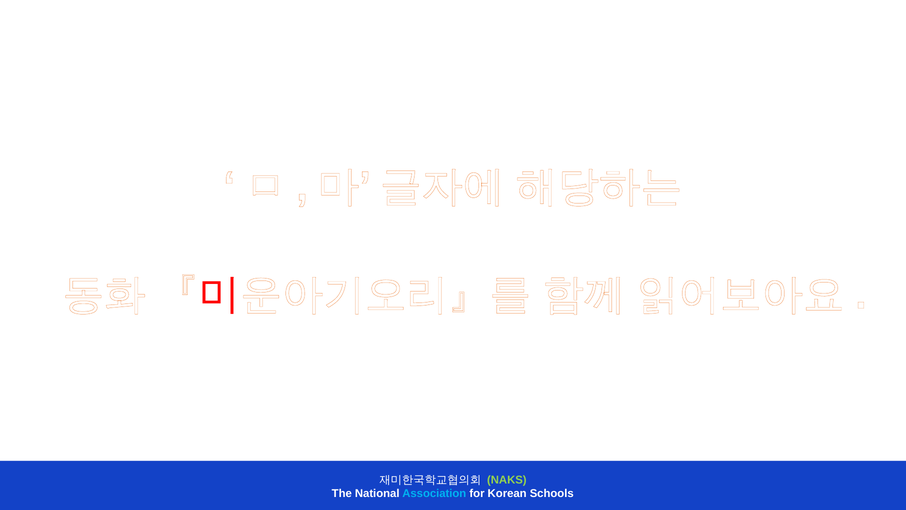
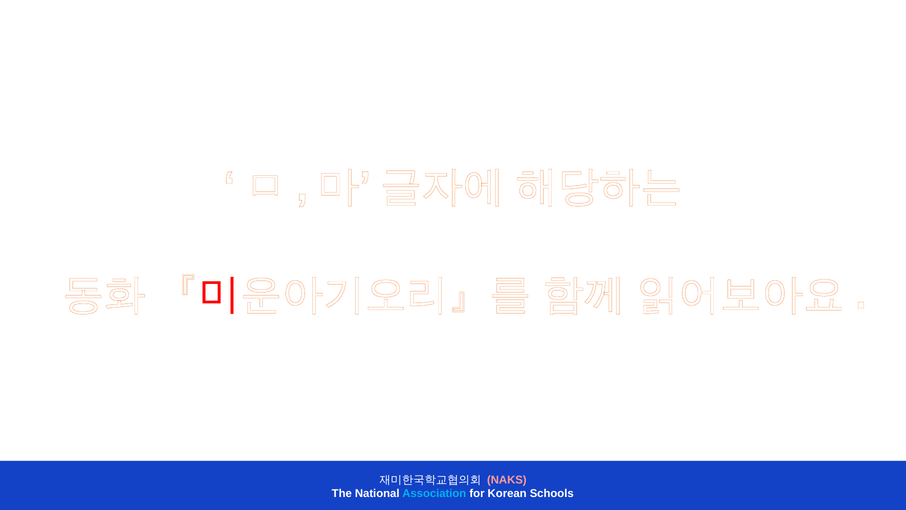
NAKS colour: light green -> pink
